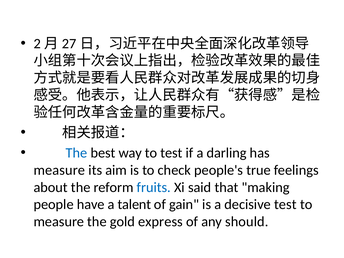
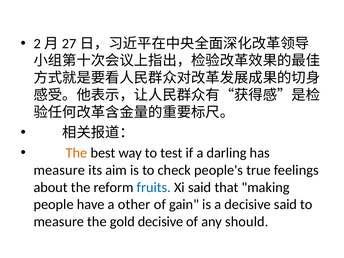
The at (76, 153) colour: blue -> orange
talent: talent -> other
decisive test: test -> said
gold express: express -> decisive
